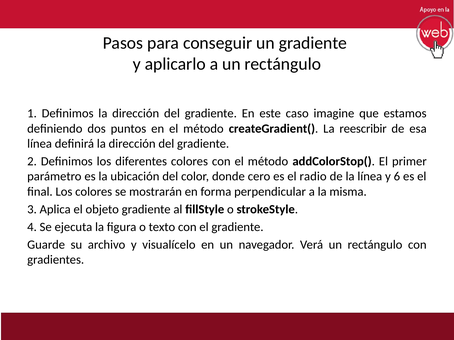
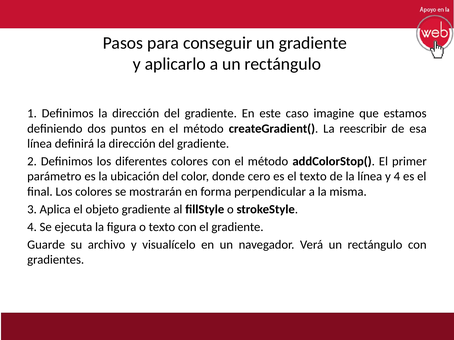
el radio: radio -> texto
y 6: 6 -> 4
